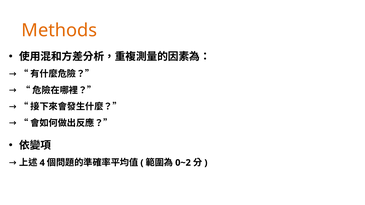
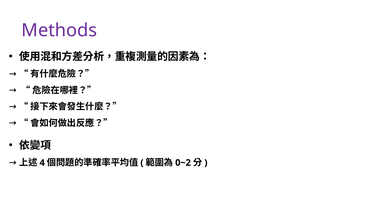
Methods colour: orange -> purple
